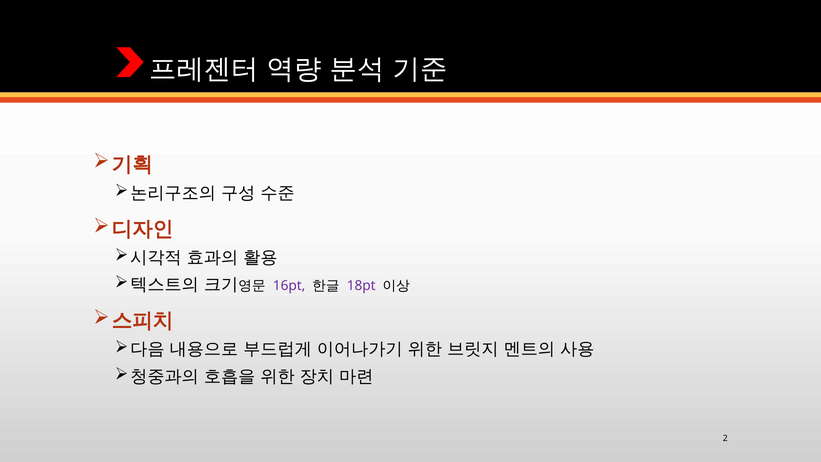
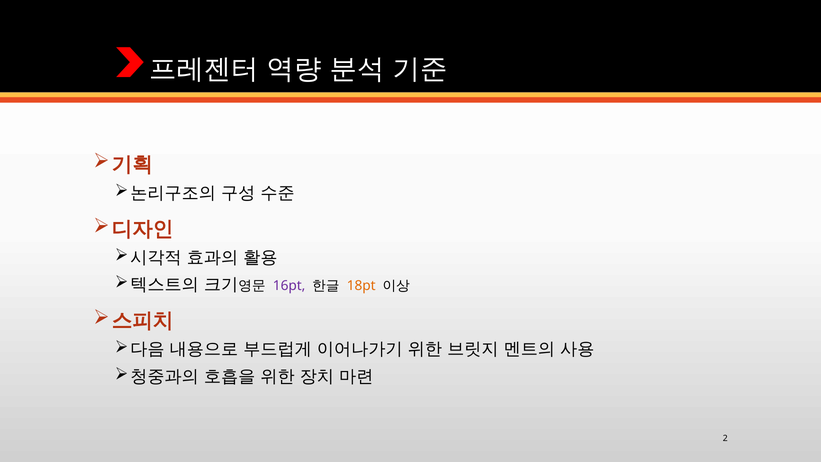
18pt colour: purple -> orange
